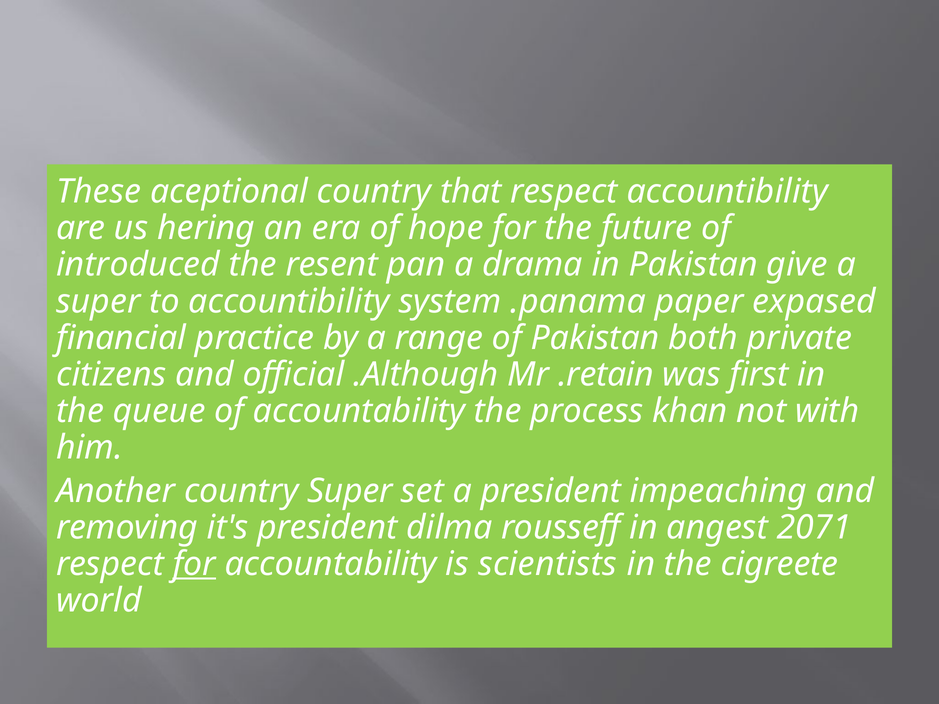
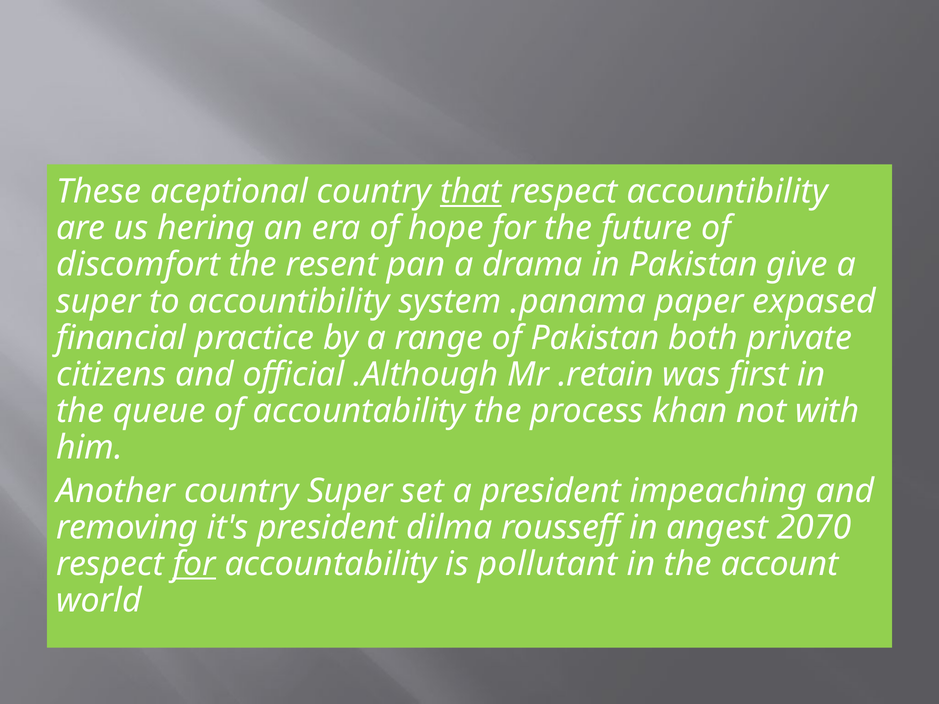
that underline: none -> present
introduced: introduced -> discomfort
2071: 2071 -> 2070
scientists: scientists -> pollutant
cigreete: cigreete -> account
